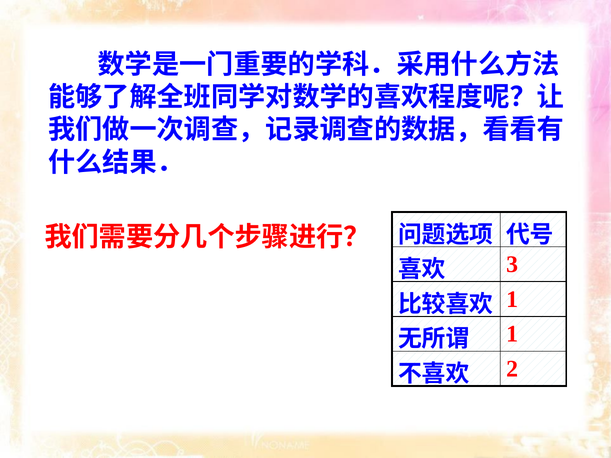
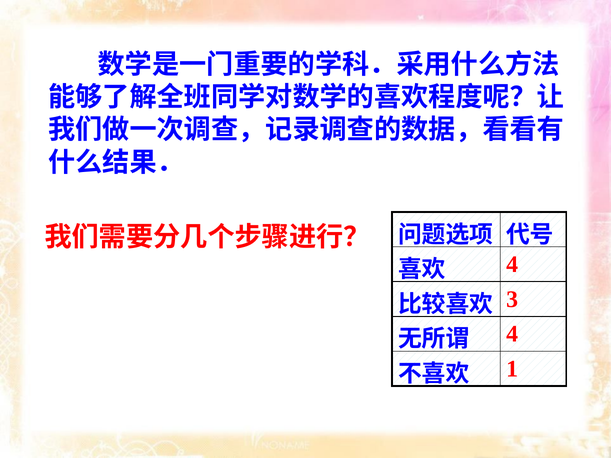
3 at (512, 265): 3 -> 4
1 at (512, 299): 1 -> 3
1 at (512, 334): 1 -> 4
2: 2 -> 1
